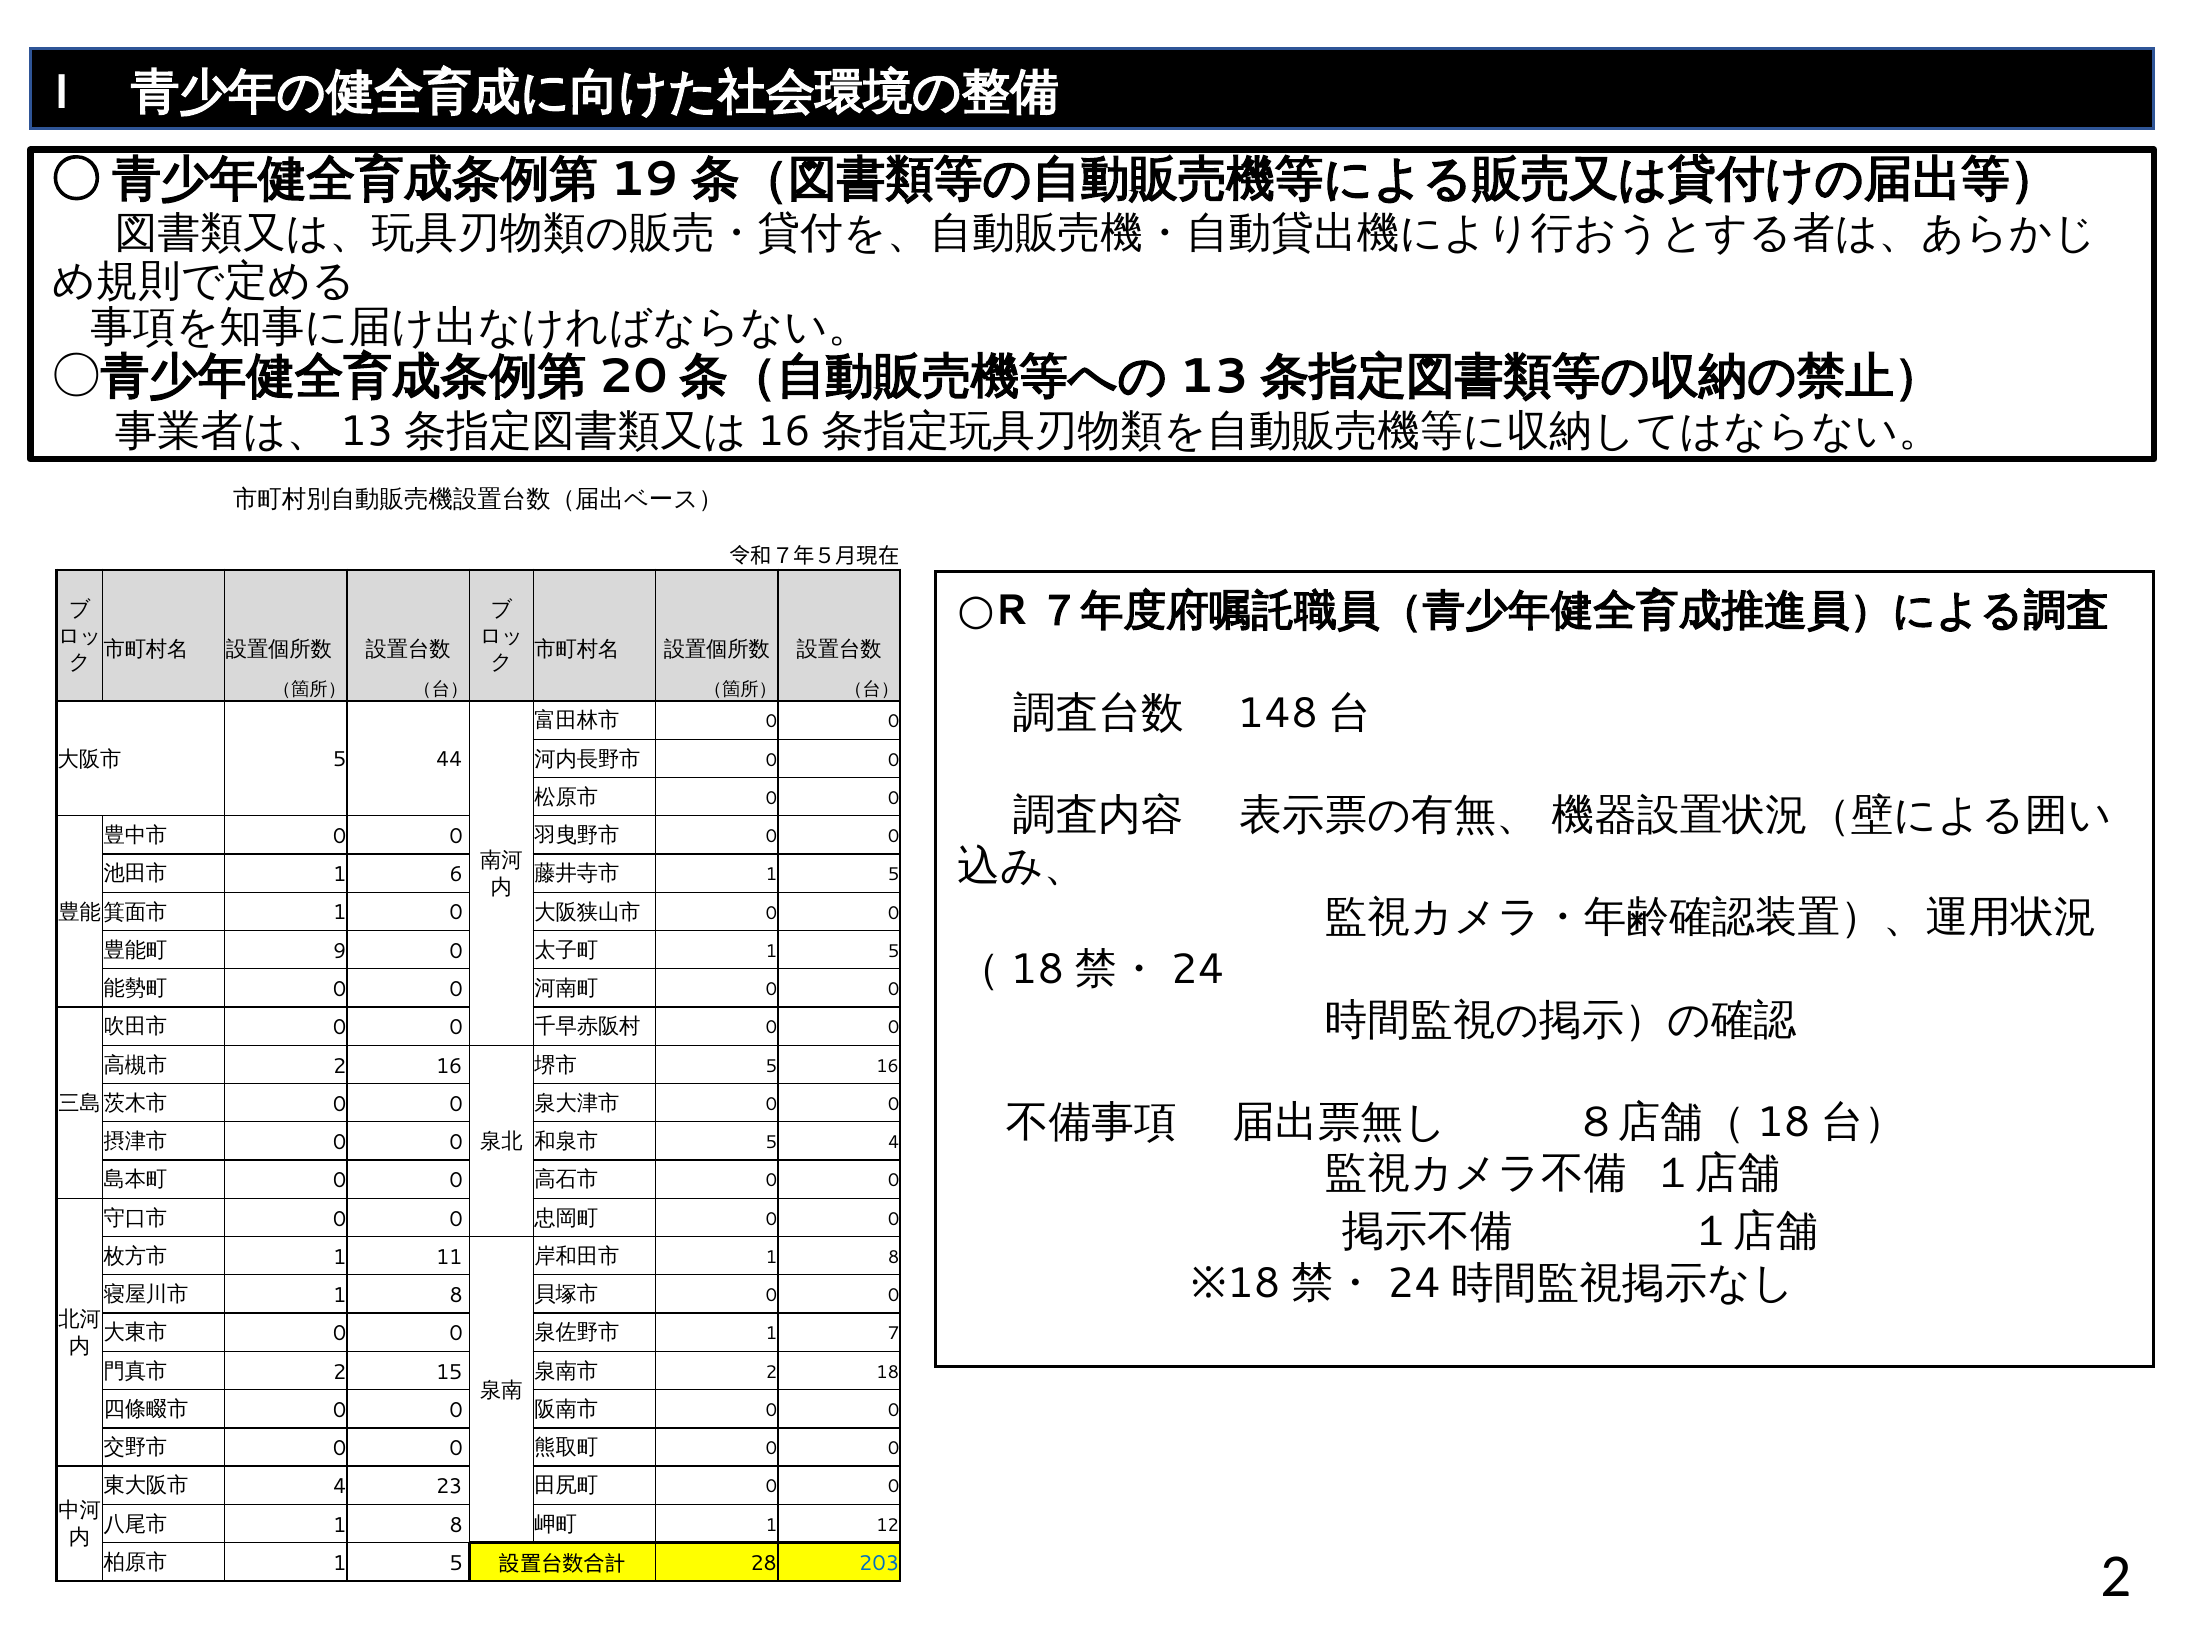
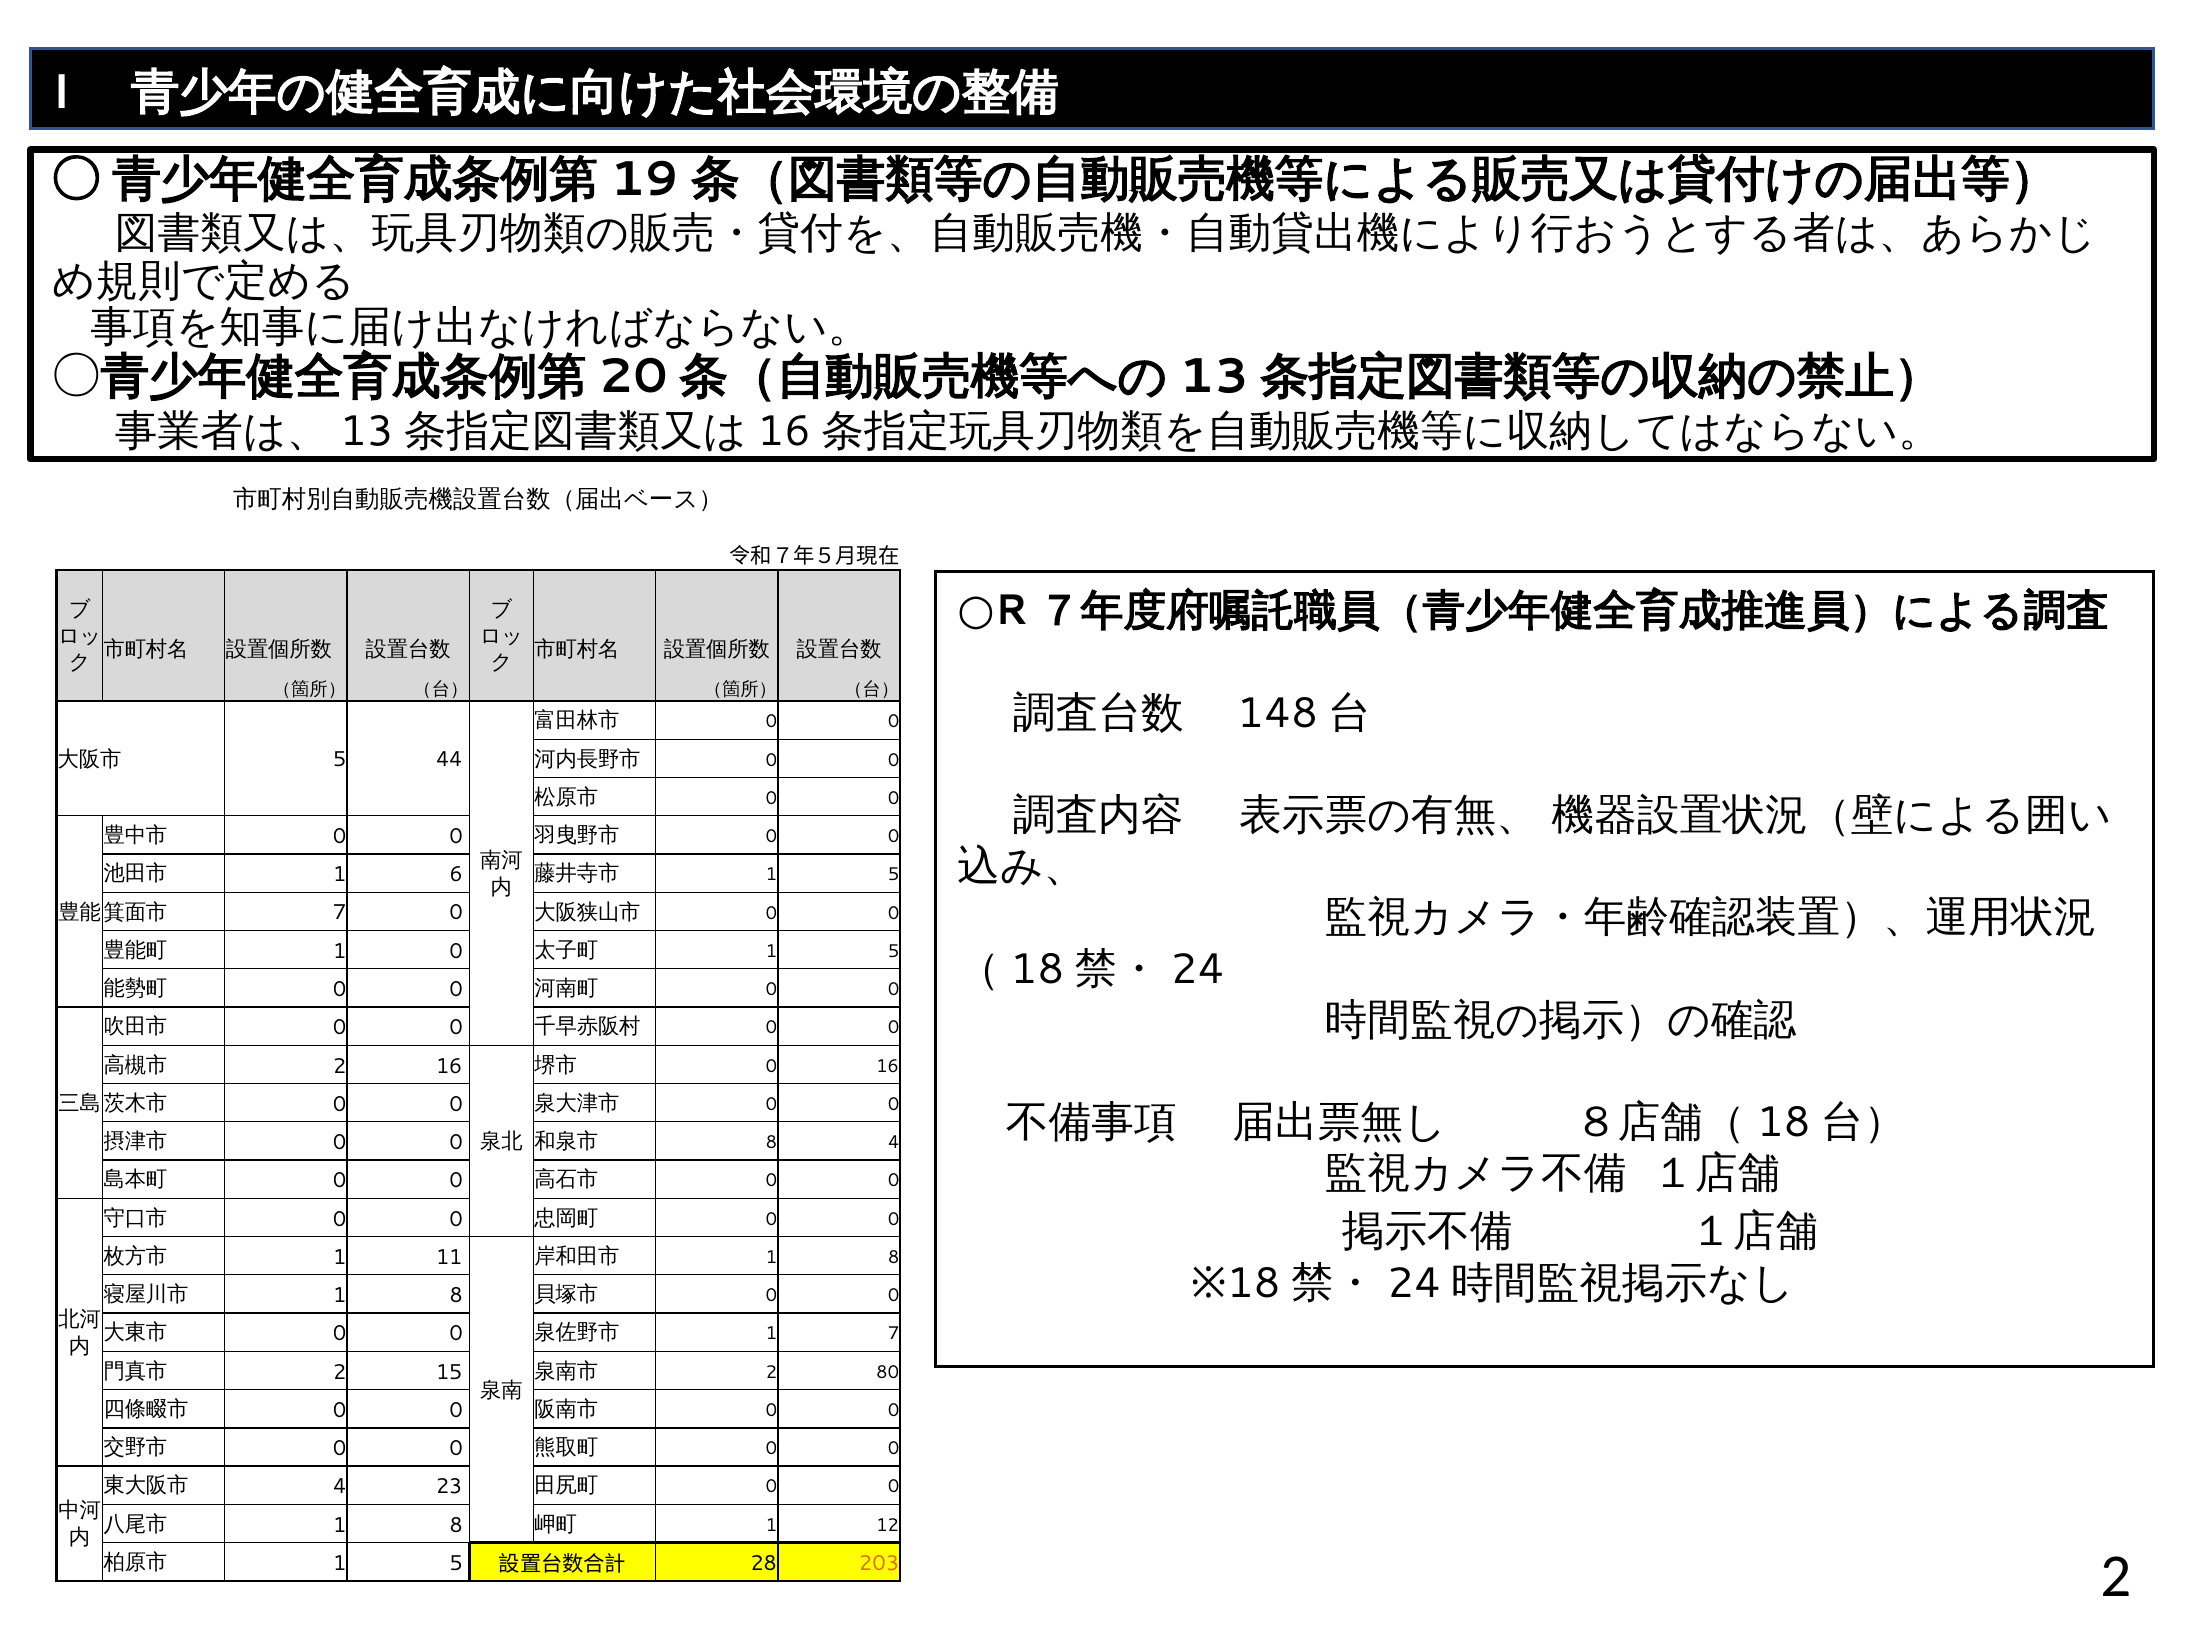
1 at (340, 913): 1 -> 7
9 at (340, 951): 9 -> 1
5 at (771, 1066): 5 -> 0
5 at (771, 1142): 5 -> 8
18: 18 -> 80
203 colour: blue -> orange
